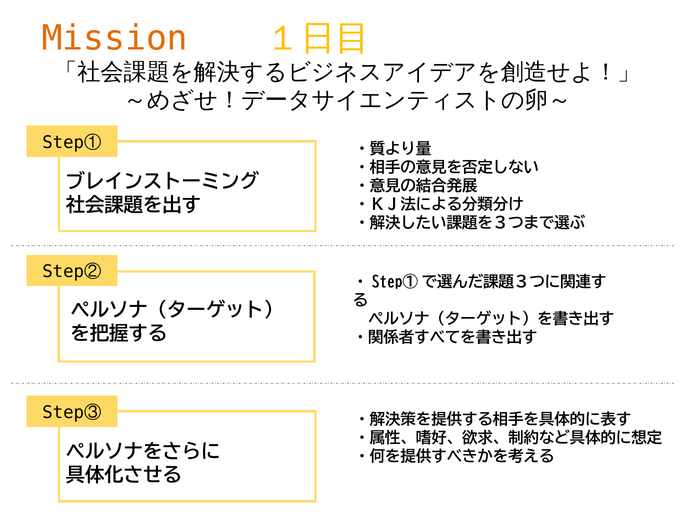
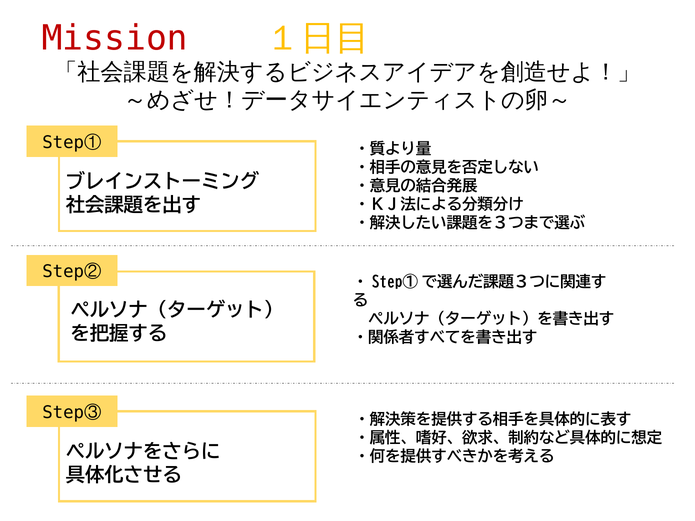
Mission colour: orange -> red
